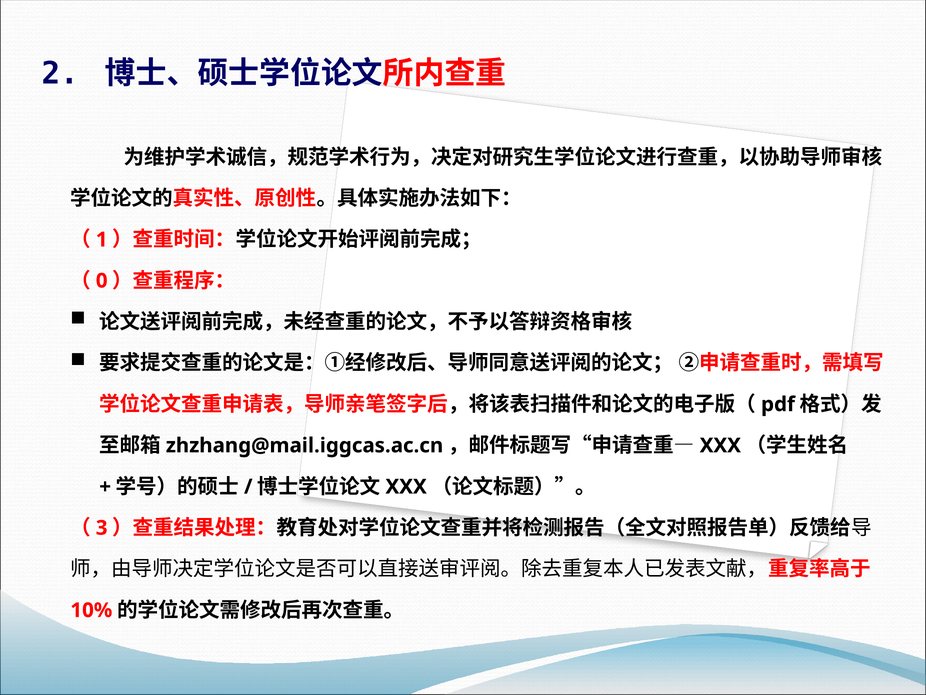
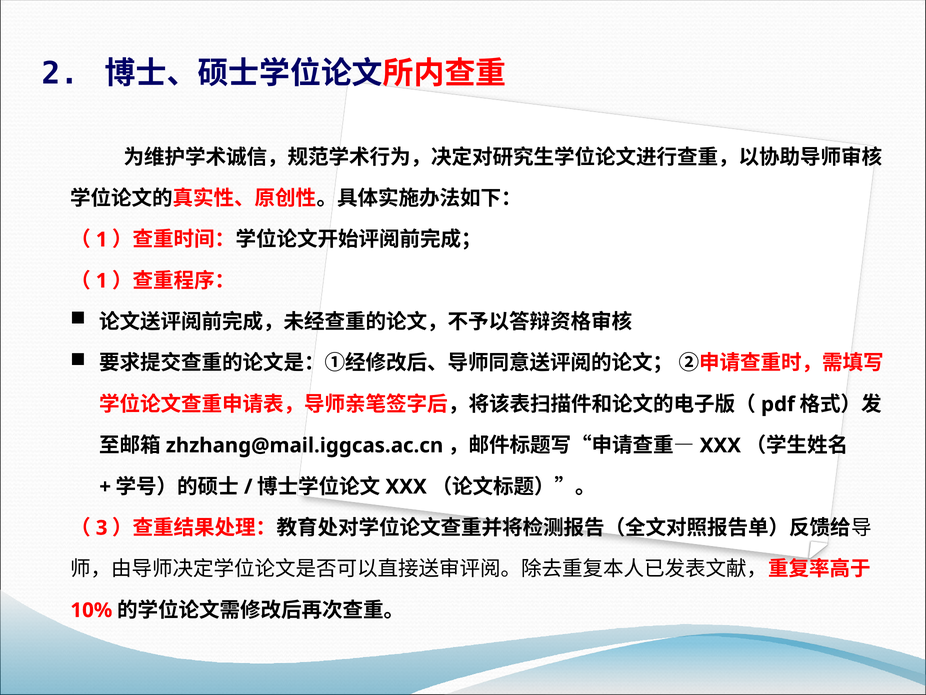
0 at (102, 281): 0 -> 1
